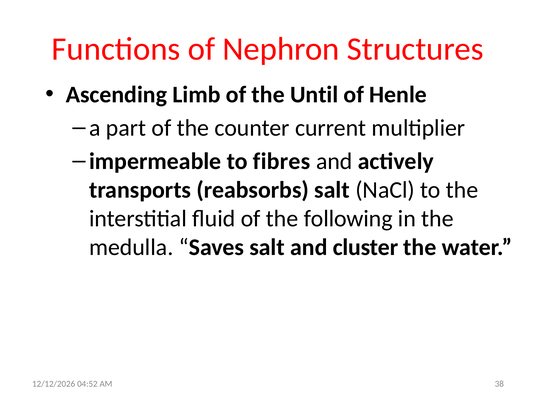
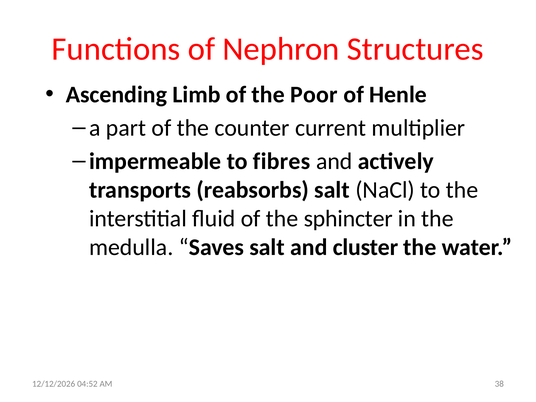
Until: Until -> Poor
following: following -> sphincter
